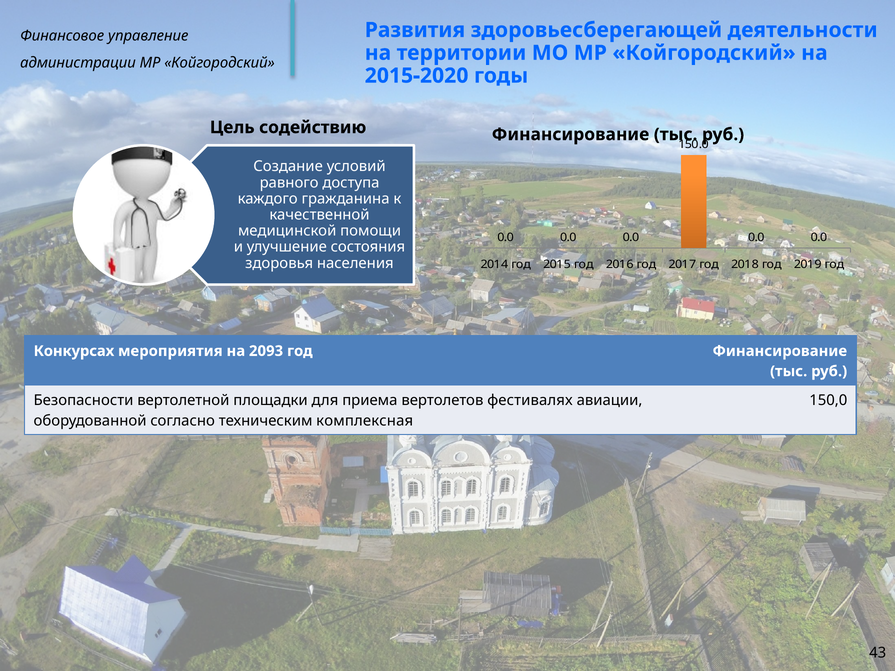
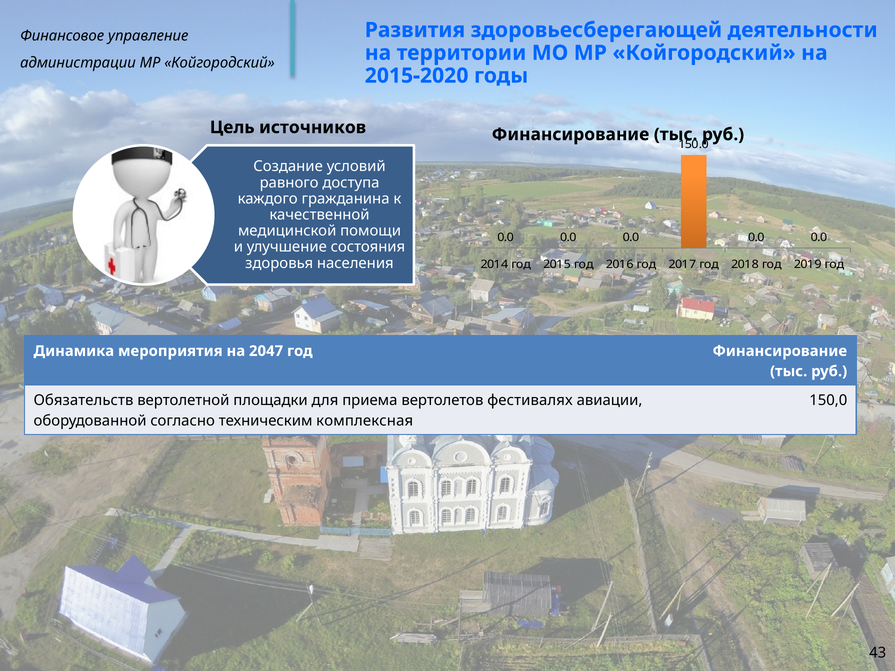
содействию: содействию -> источников
Конкурсах: Конкурсах -> Динамика
2093: 2093 -> 2047
Безопасности: Безопасности -> Обязательств
